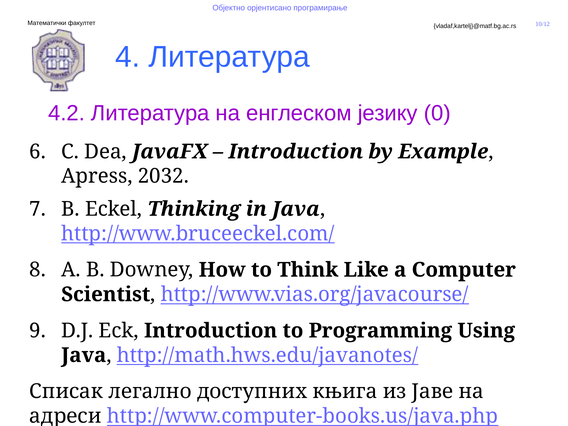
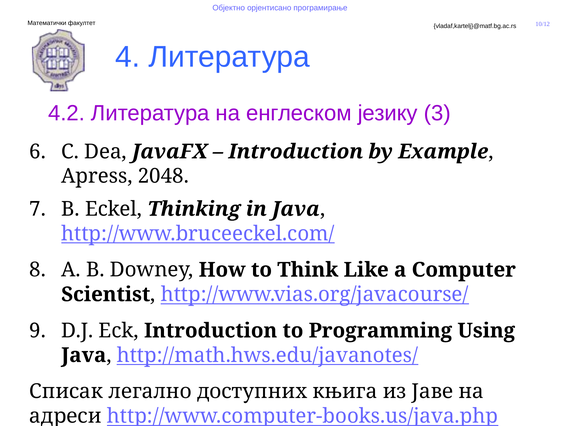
0: 0 -> 3
2032: 2032 -> 2048
